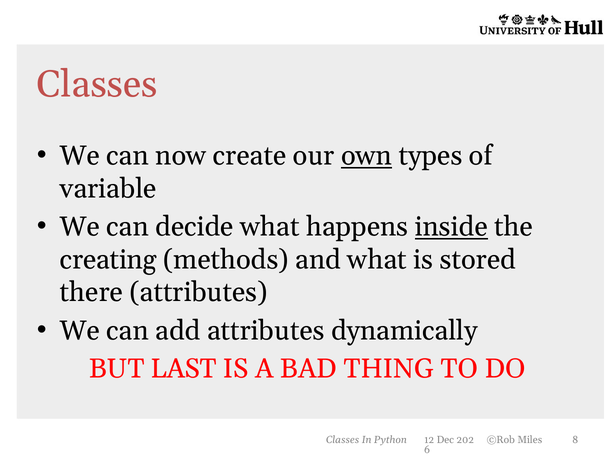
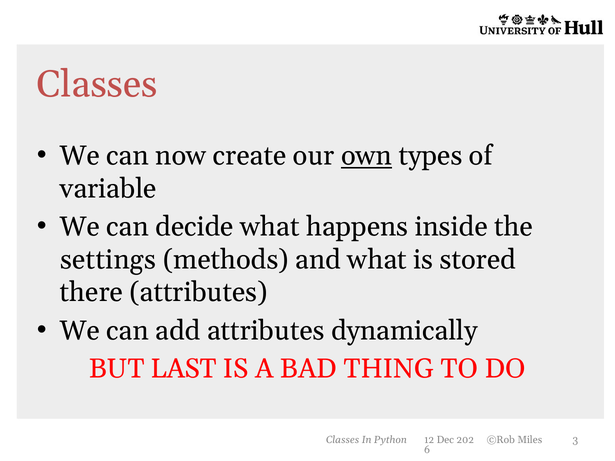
inside underline: present -> none
creating: creating -> settings
8: 8 -> 3
